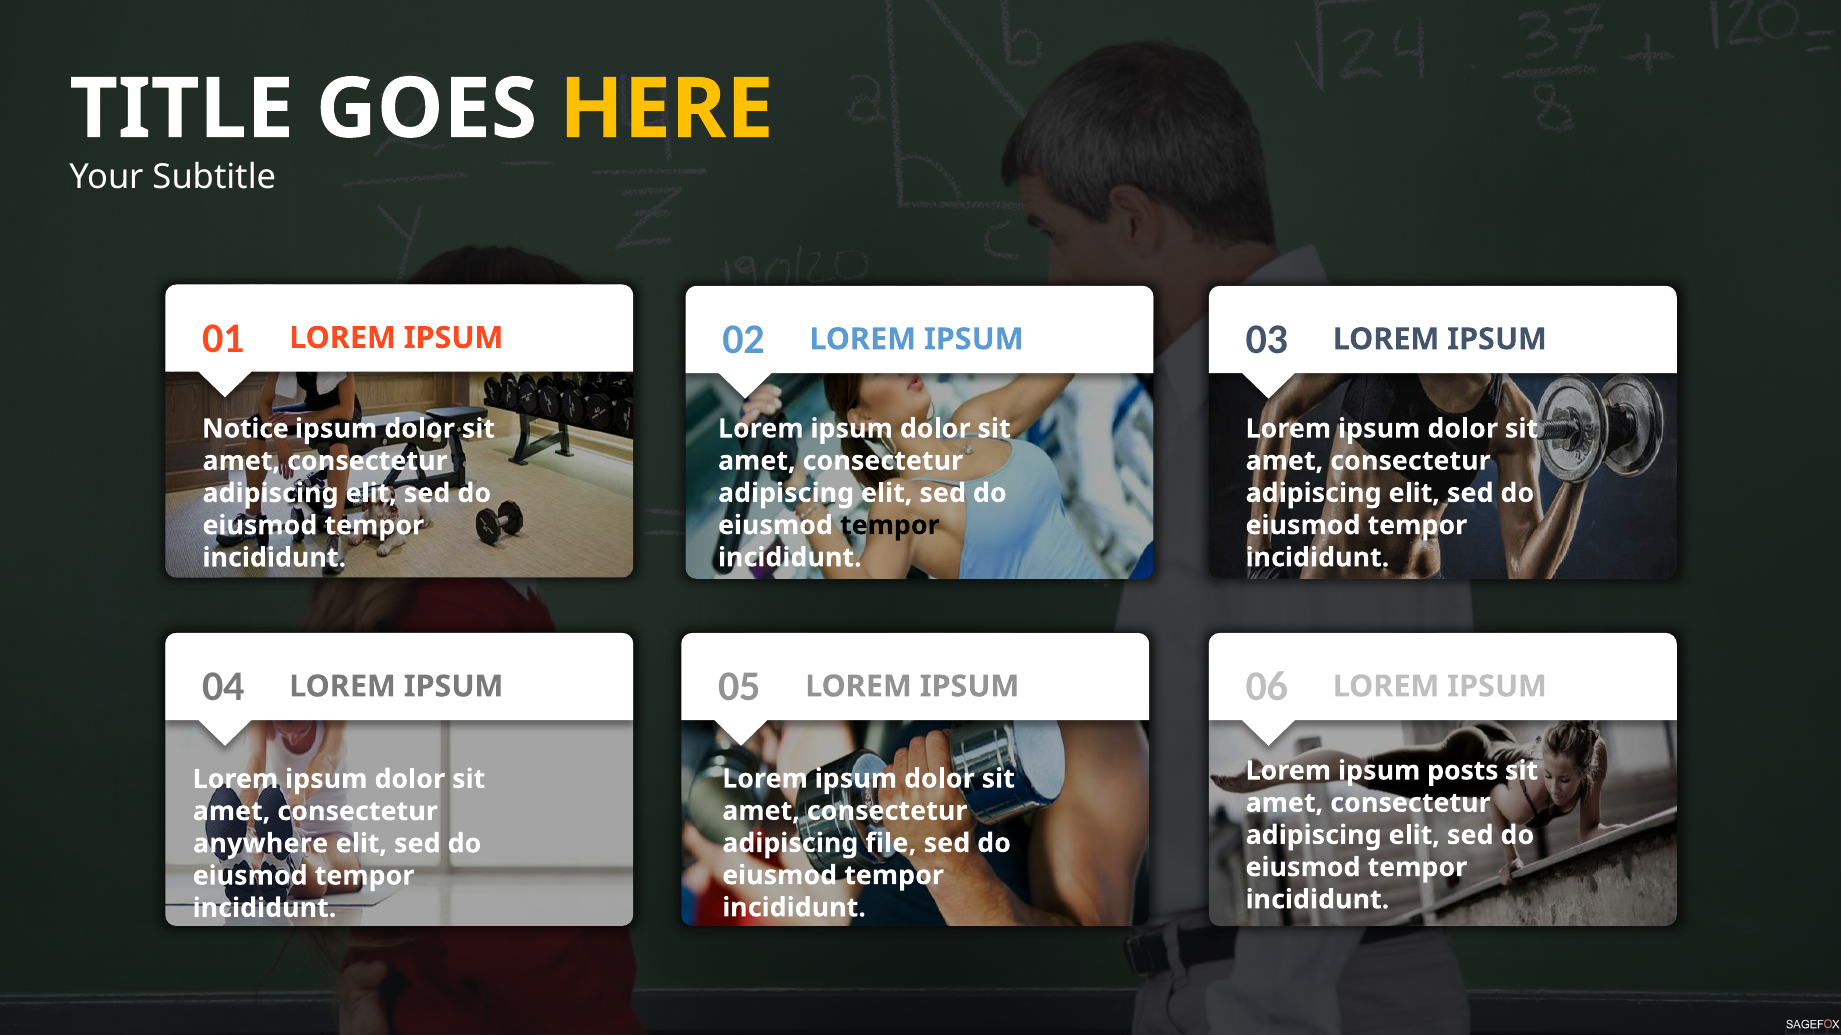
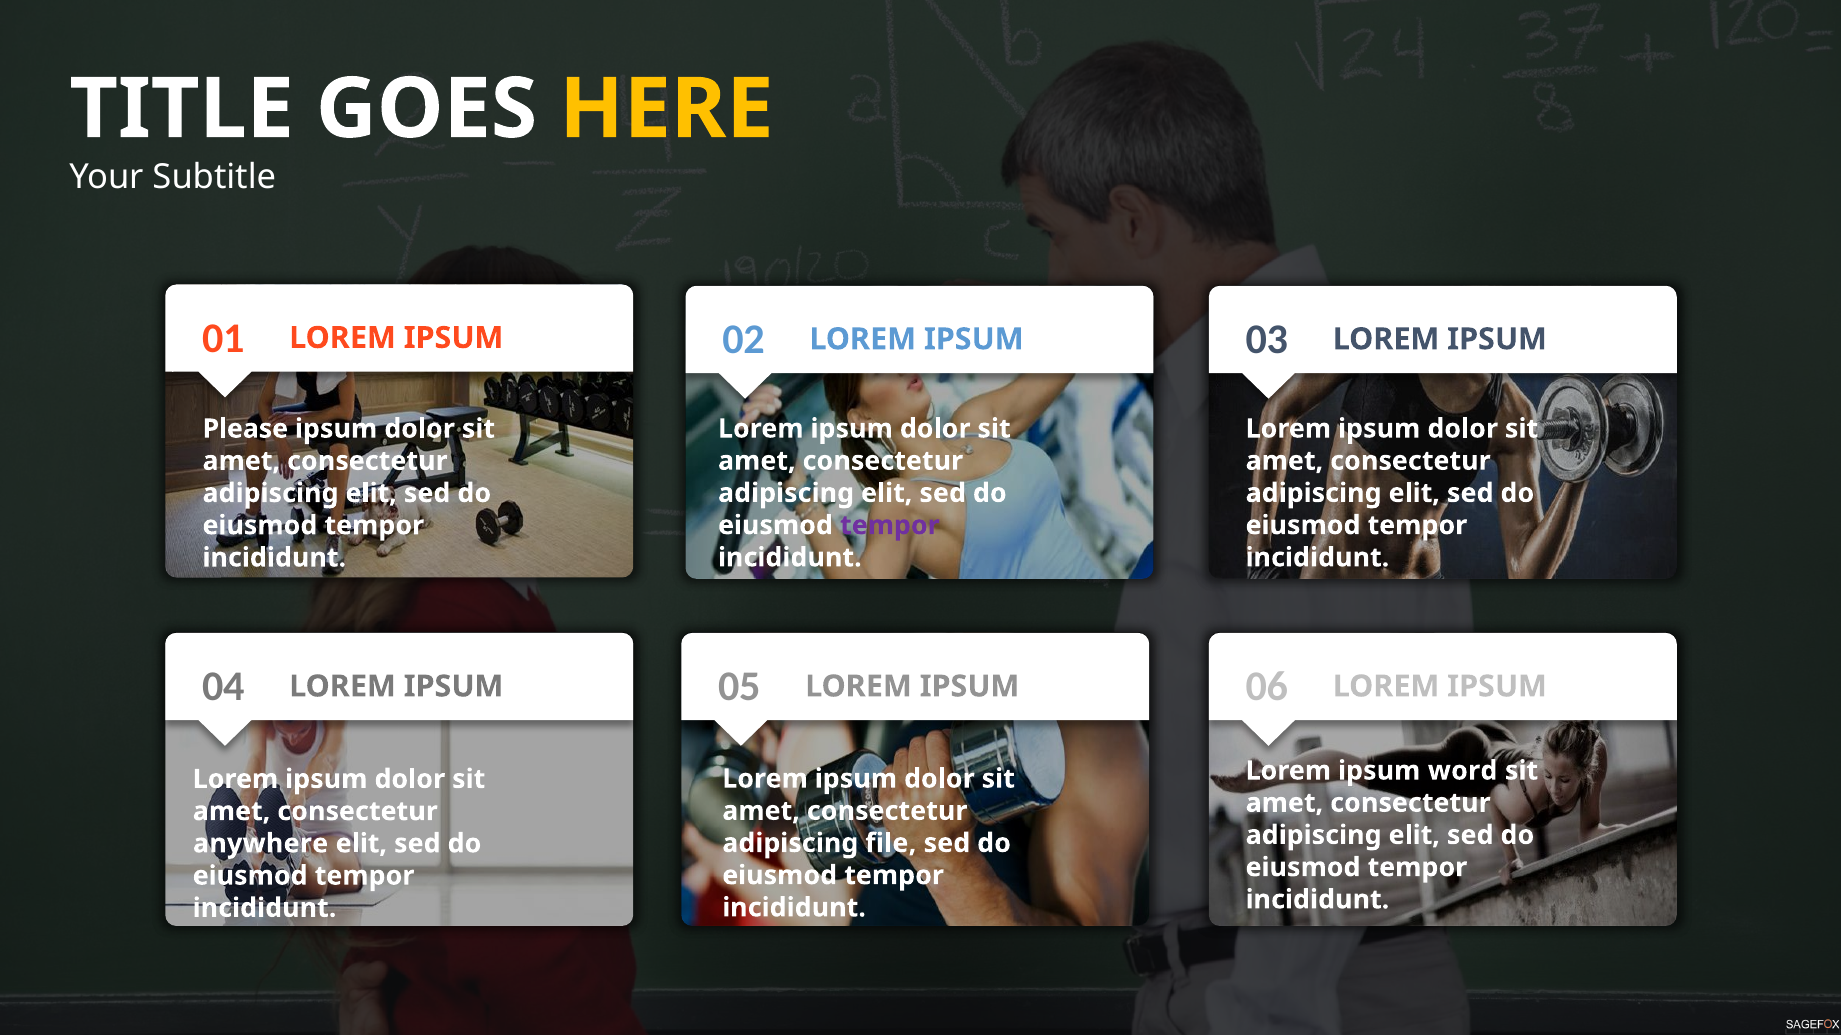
Notice: Notice -> Please
tempor at (890, 526) colour: black -> purple
posts: posts -> word
